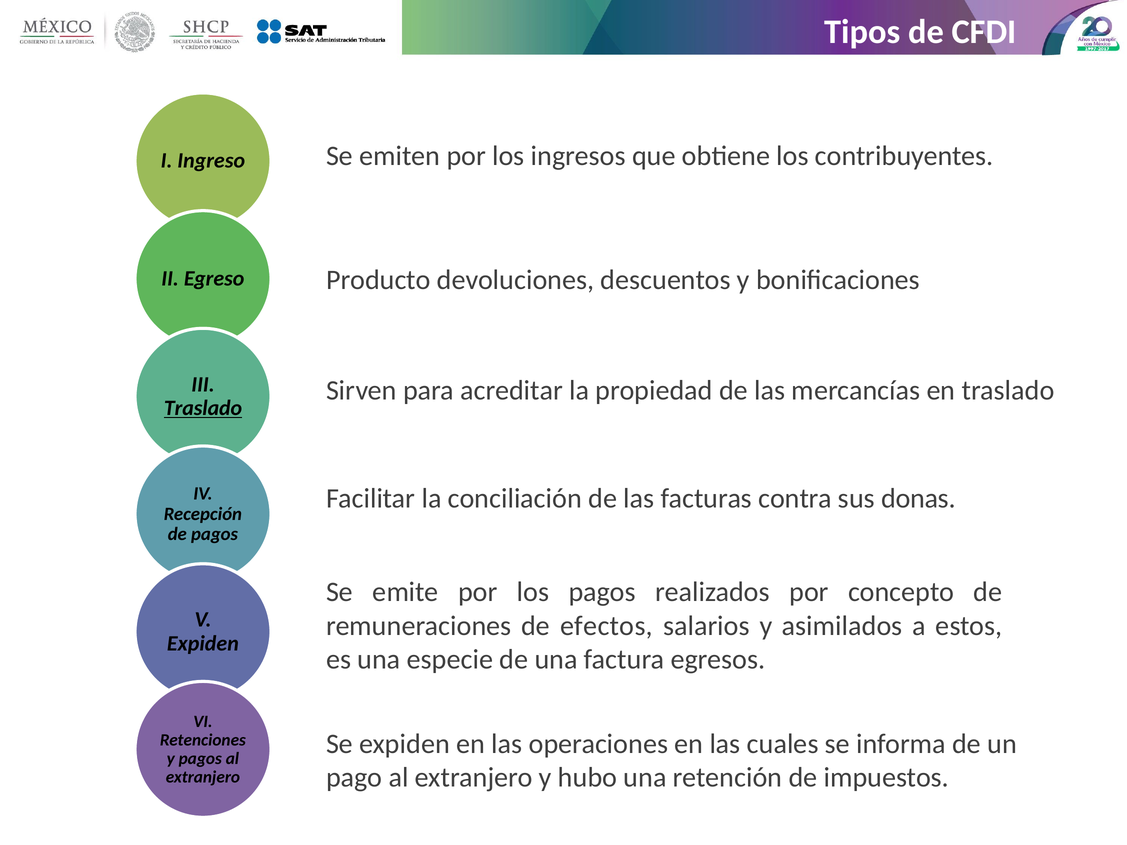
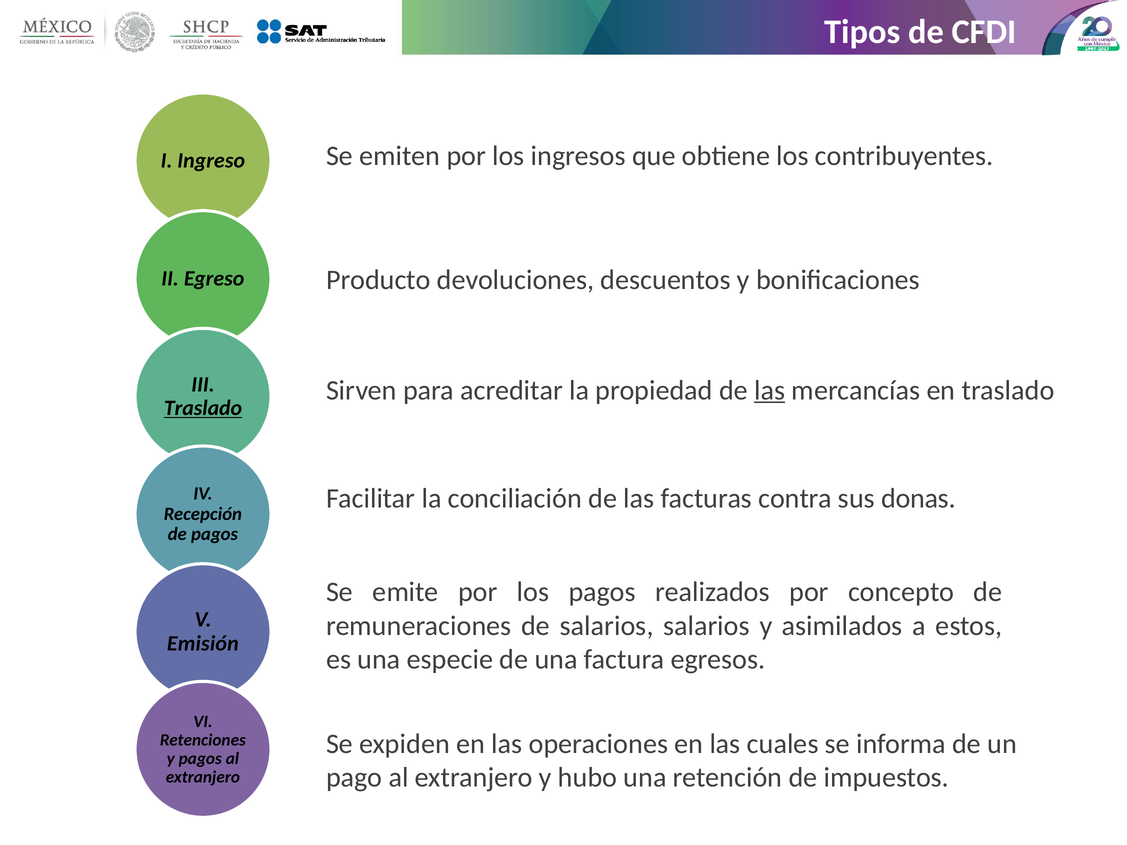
las at (770, 390) underline: none -> present
de efectos: efectos -> salarios
Expiden at (203, 644): Expiden -> Emisión
